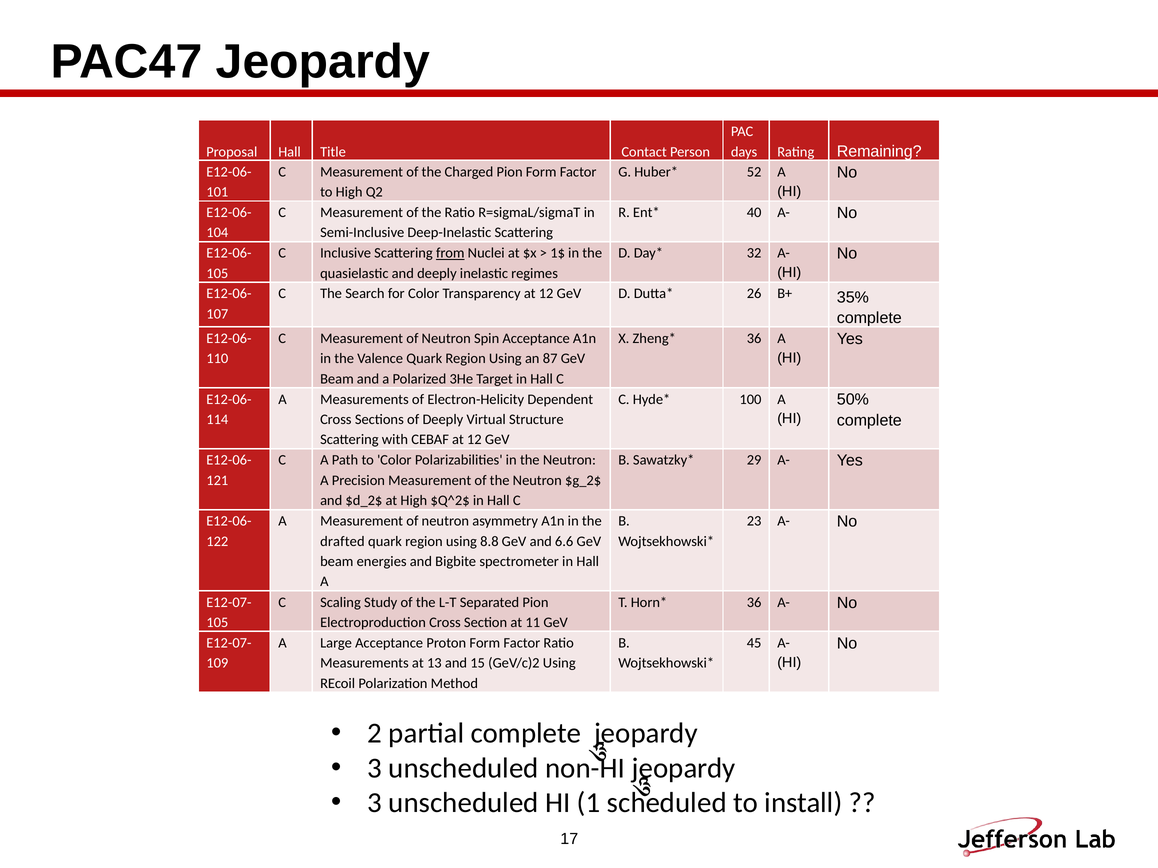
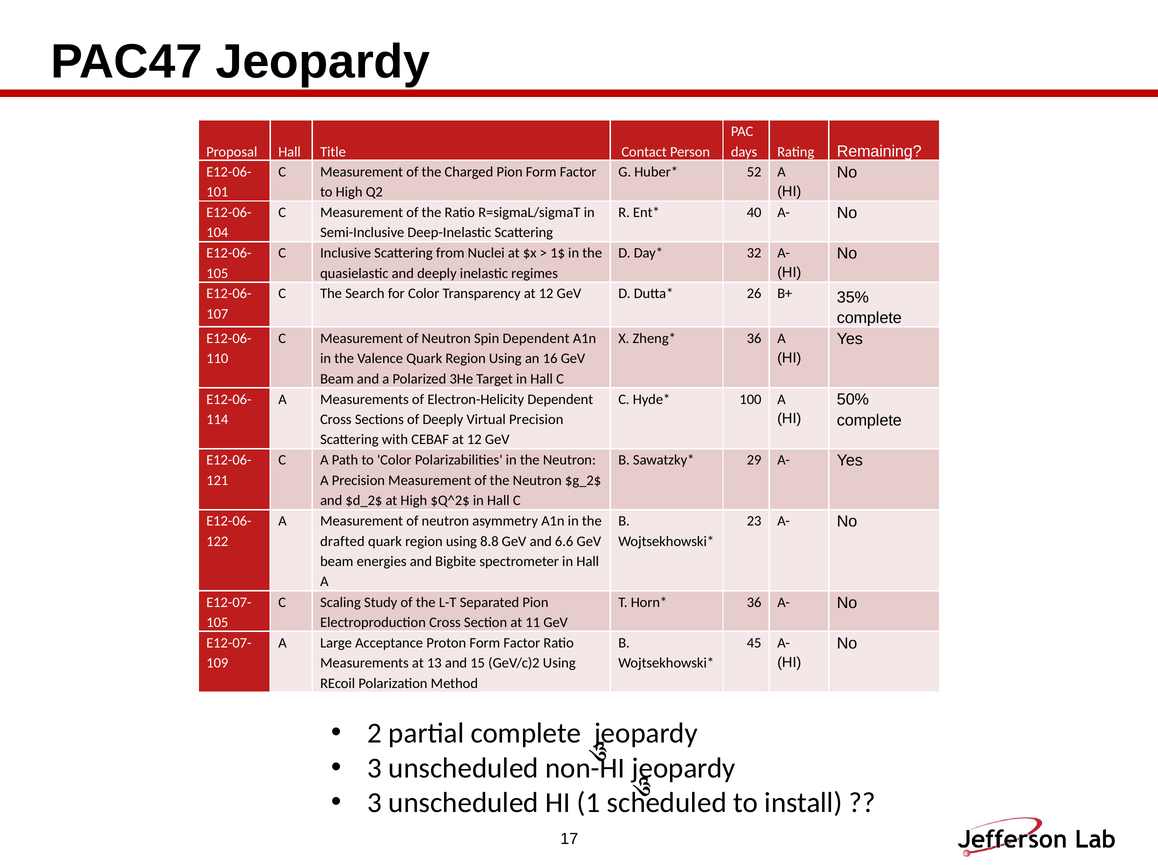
from underline: present -> none
Spin Acceptance: Acceptance -> Dependent
87: 87 -> 16
Virtual Structure: Structure -> Precision
